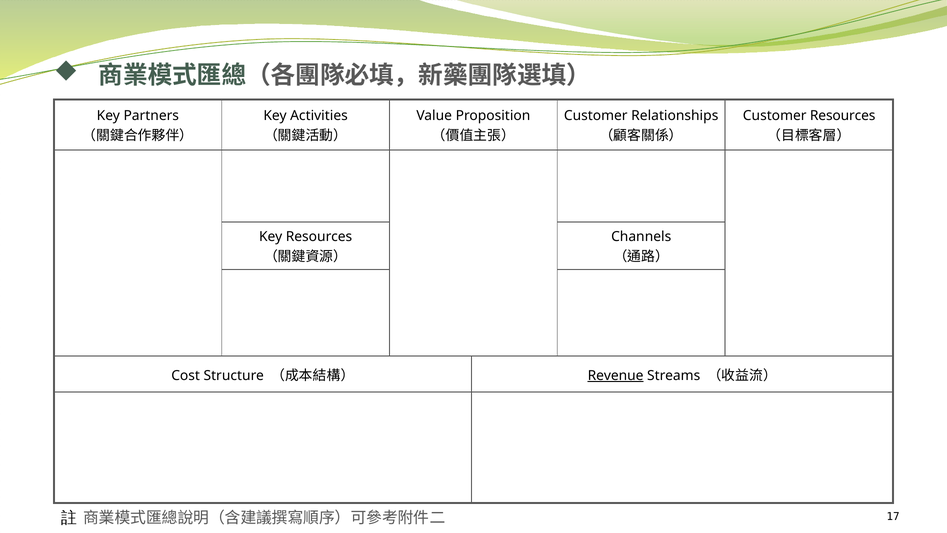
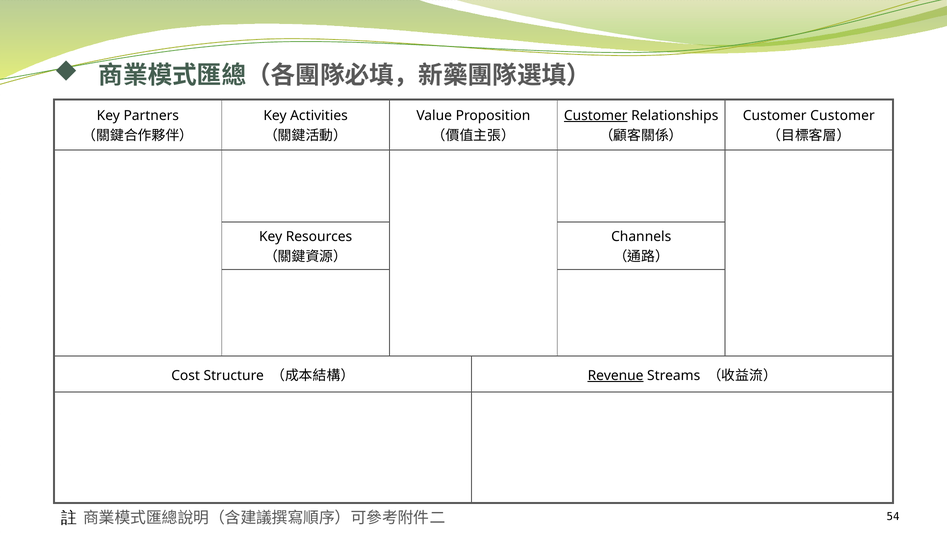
Customer at (596, 115) underline: none -> present
Customer Resources: Resources -> Customer
17: 17 -> 54
